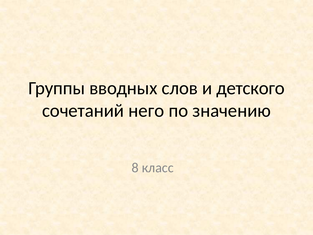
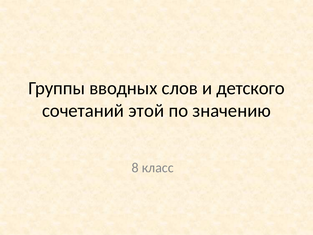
него: него -> этой
